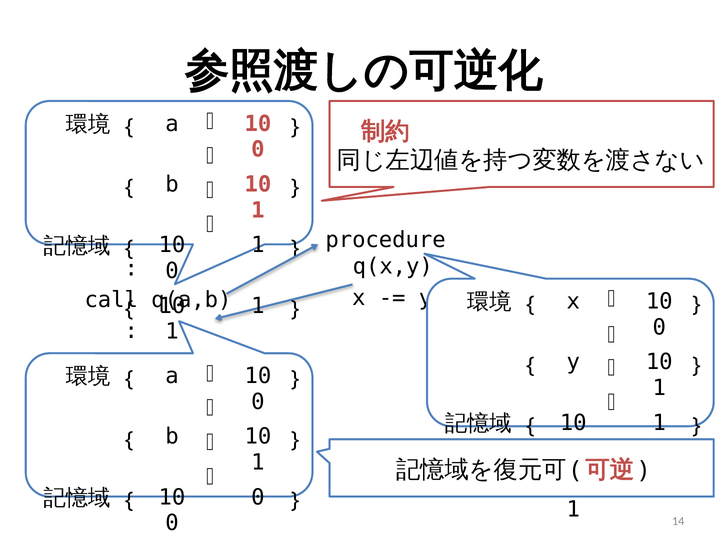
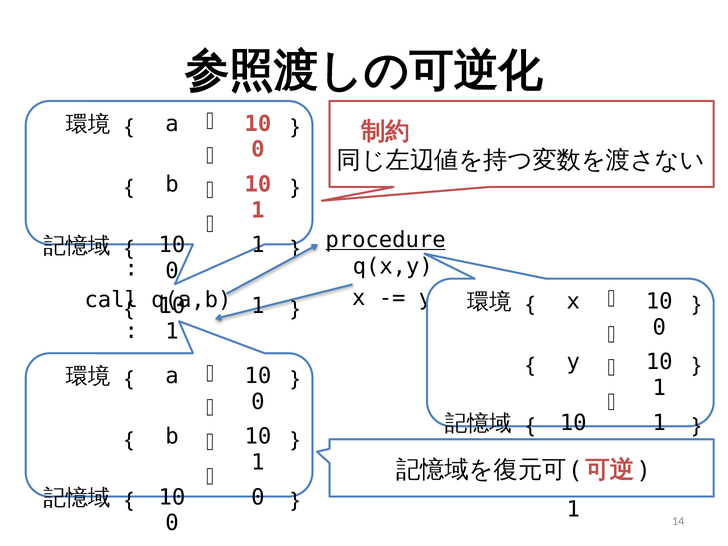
procedure underline: none -> present
